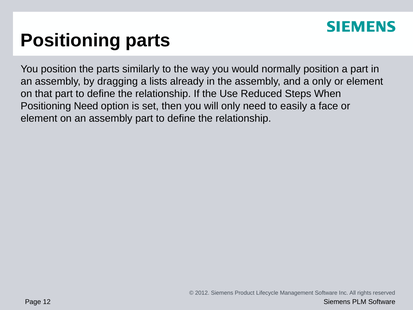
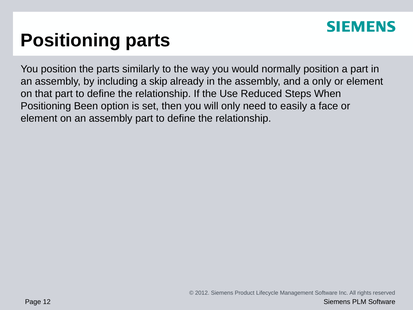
dragging: dragging -> including
lists: lists -> skip
Positioning Need: Need -> Been
